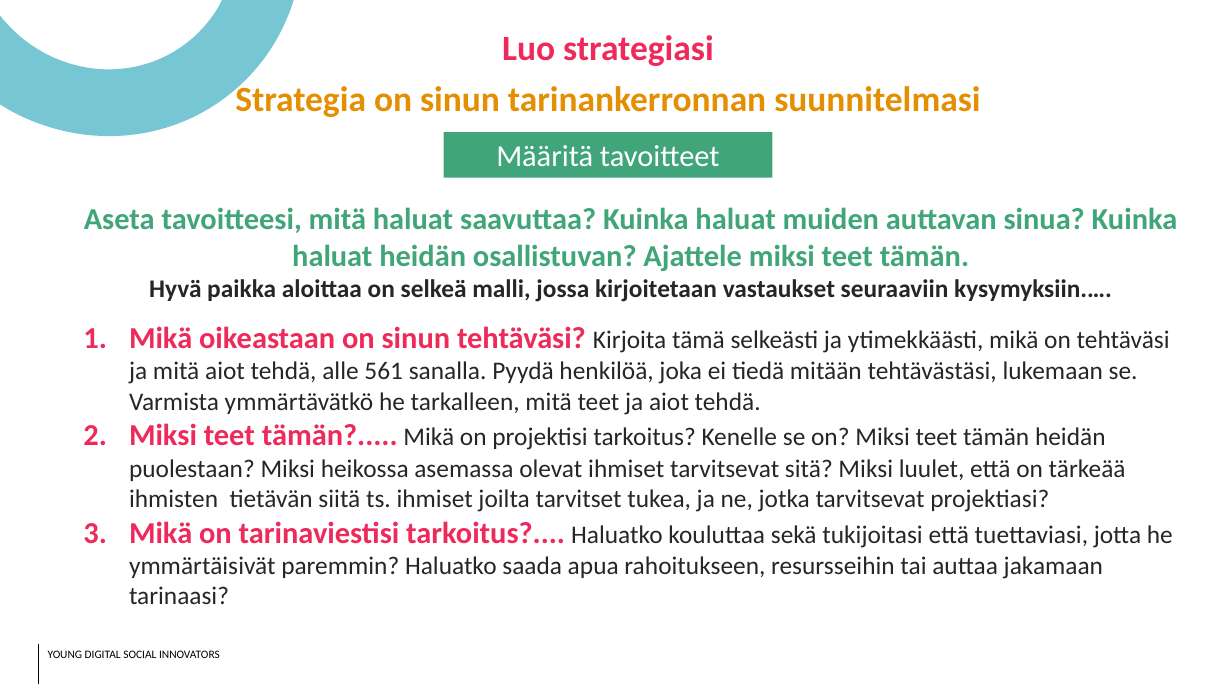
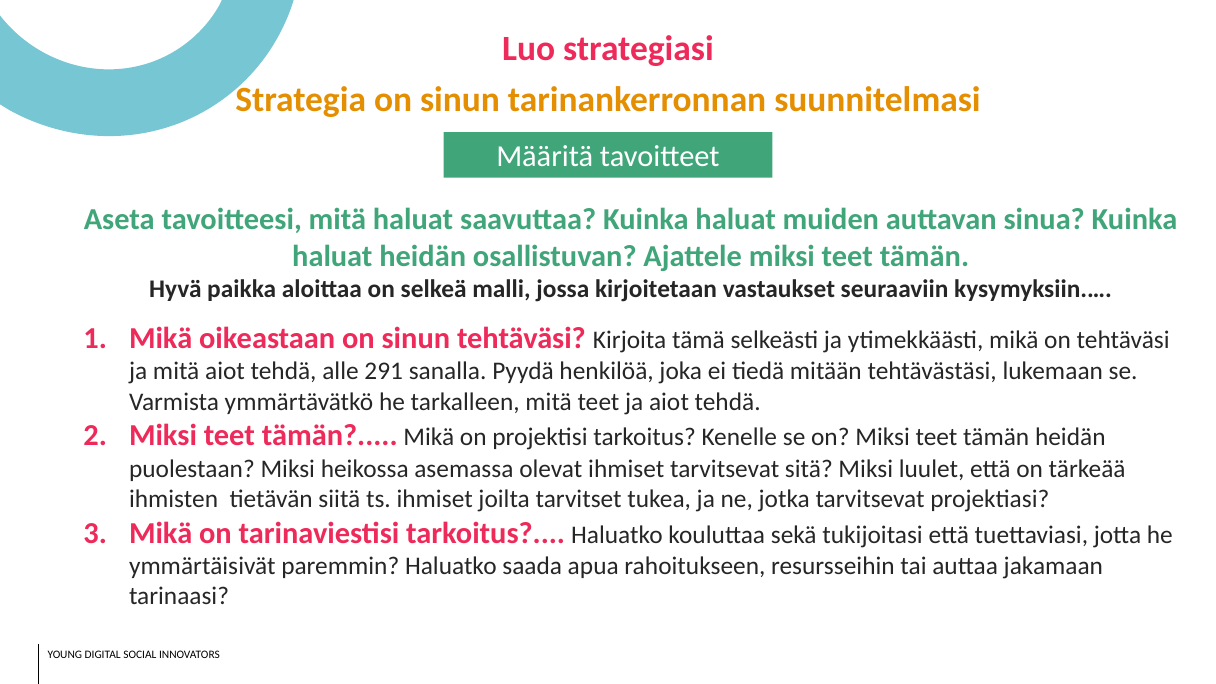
561: 561 -> 291
